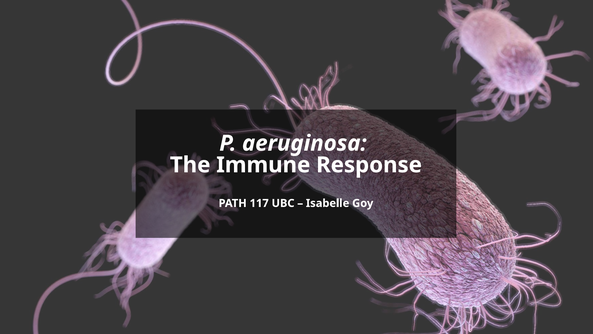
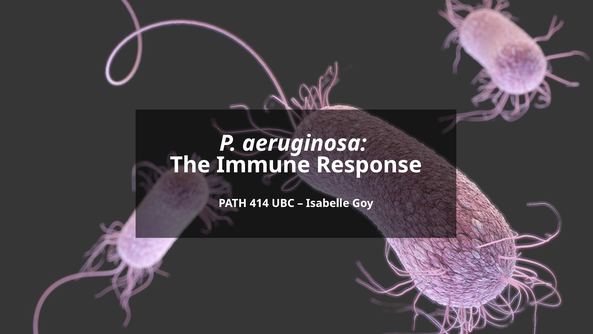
117: 117 -> 414
